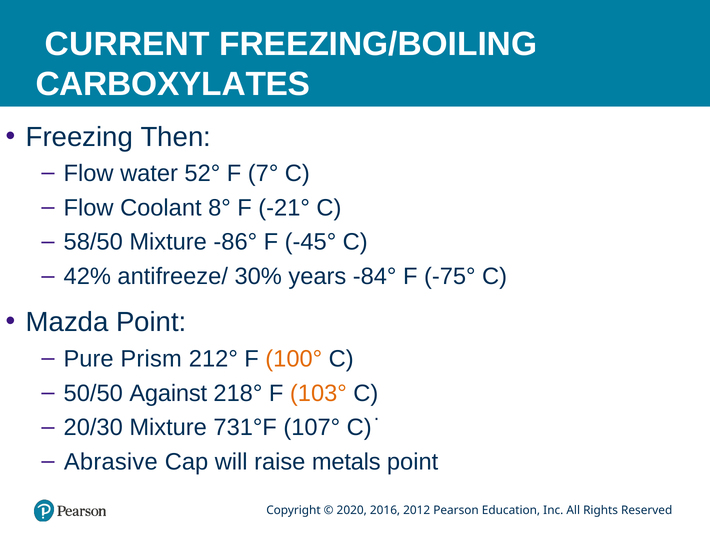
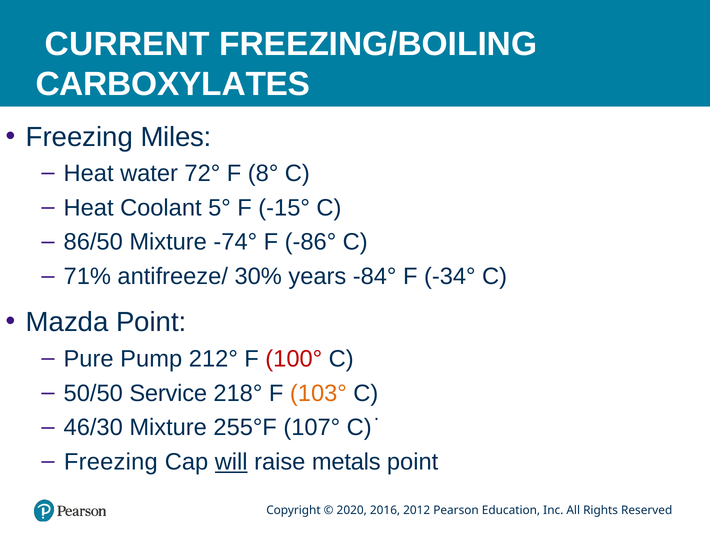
Then: Then -> Miles
Flow at (89, 173): Flow -> Heat
52°: 52° -> 72°
7°: 7° -> 8°
Flow at (89, 208): Flow -> Heat
8°: 8° -> 5°
-21°: -21° -> -15°
58/50: 58/50 -> 86/50
-86°: -86° -> -74°
-45°: -45° -> -86°
42%: 42% -> 71%
-75°: -75° -> -34°
Prism: Prism -> Pump
100° colour: orange -> red
Against: Against -> Service
20/30: 20/30 -> 46/30
731°F: 731°F -> 255°F
Abrasive at (111, 461): Abrasive -> Freezing
will underline: none -> present
